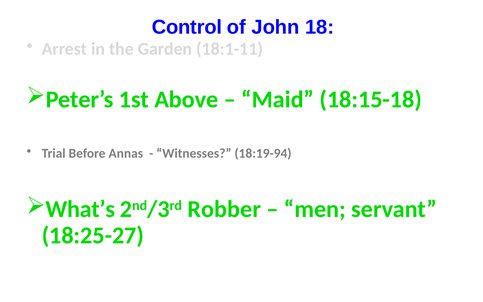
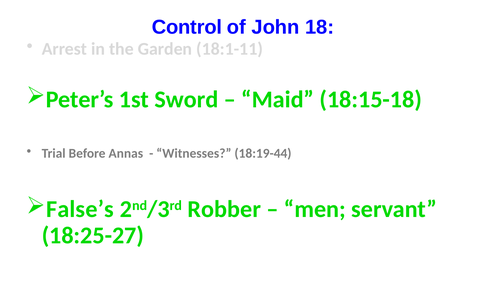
Above: Above -> Sword
18:19-94: 18:19-94 -> 18:19-44
What’s: What’s -> False’s
